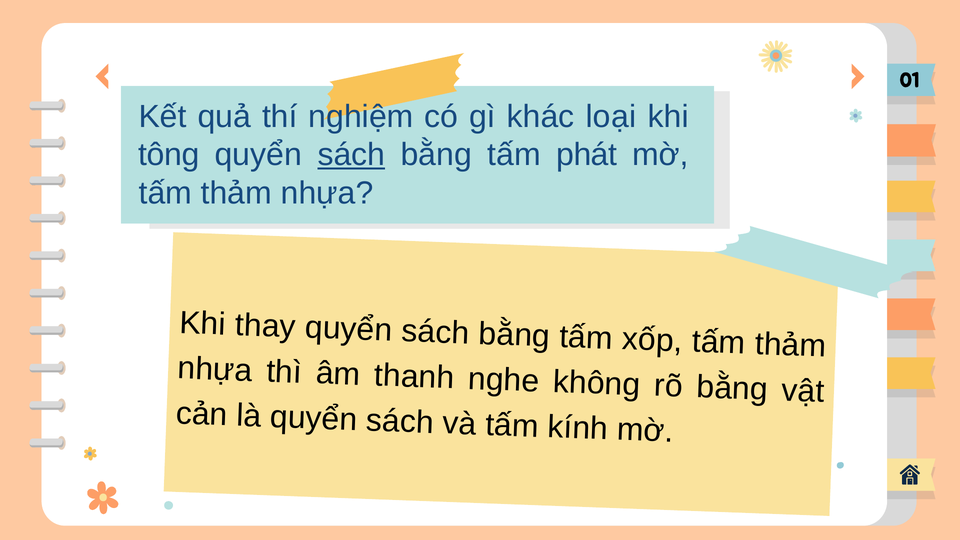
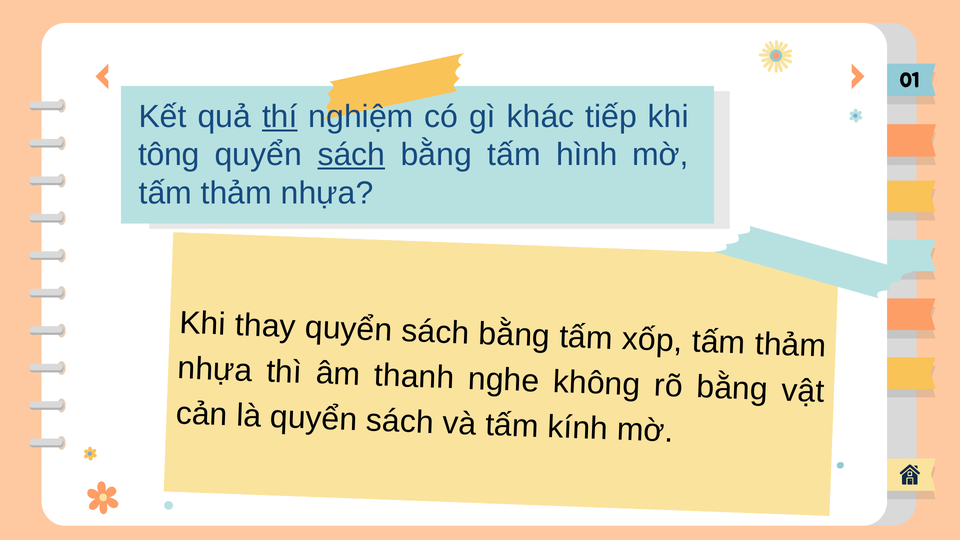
thí underline: none -> present
loại: loại -> tiếp
phát: phát -> hình
